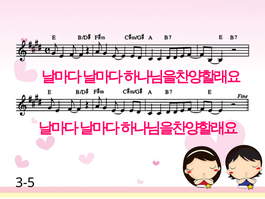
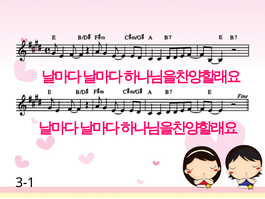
3-5: 3-5 -> 3-1
